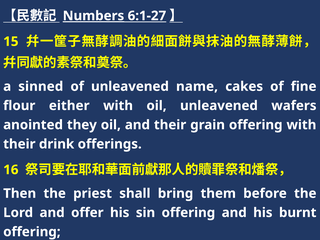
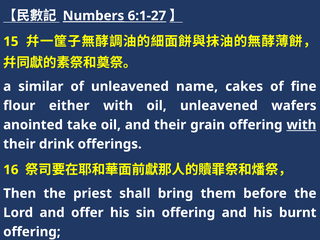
sinned: sinned -> similar
they: they -> take
with at (301, 125) underline: none -> present
